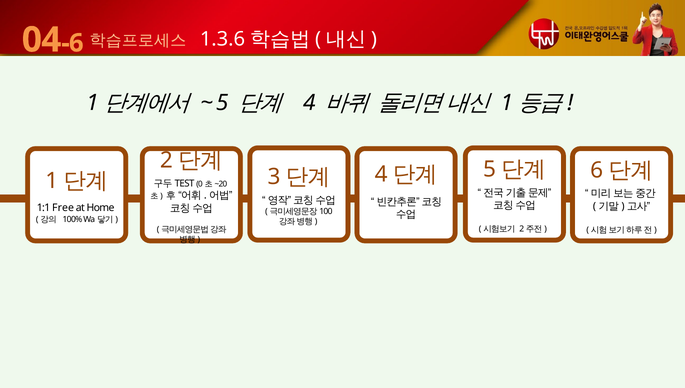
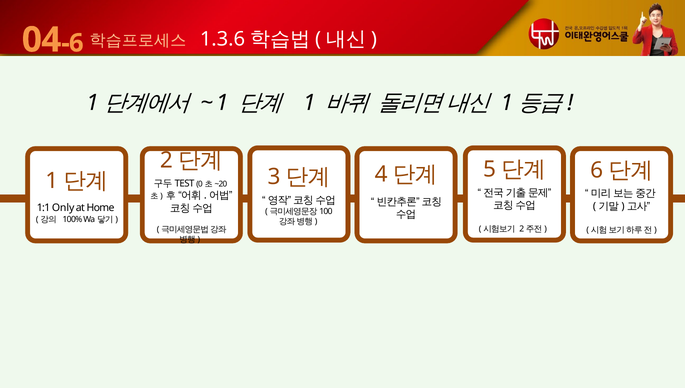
5 at (222, 103): 5 -> 1
4 at (309, 103): 4 -> 1
Free: Free -> Only
